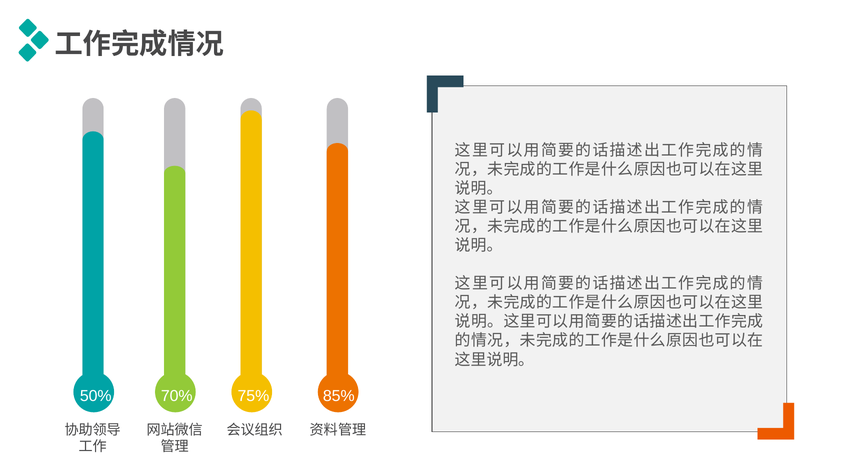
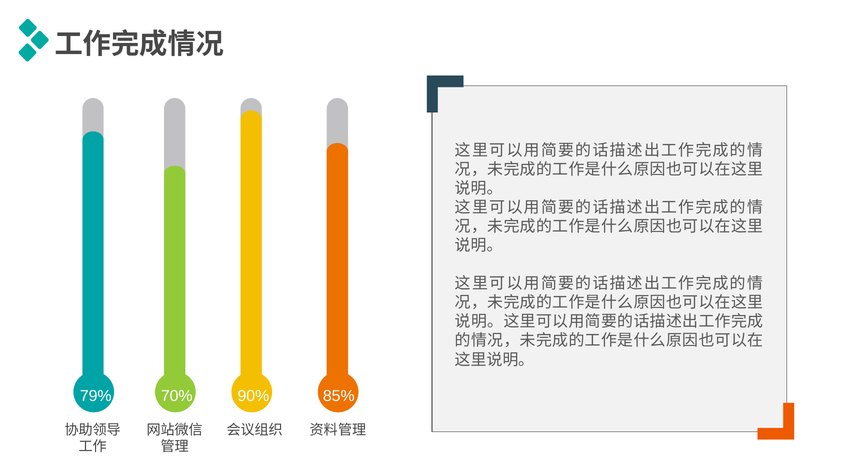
50%: 50% -> 79%
75%: 75% -> 90%
